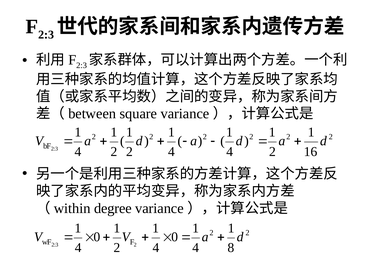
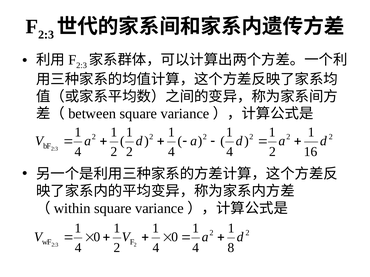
degree at (113, 209): degree -> square
